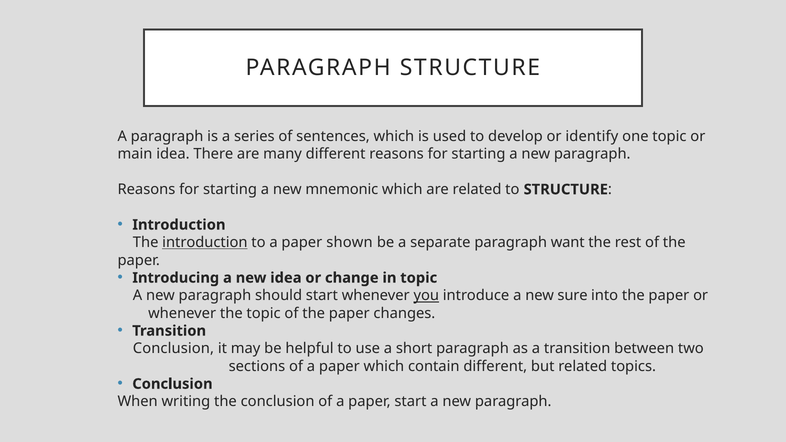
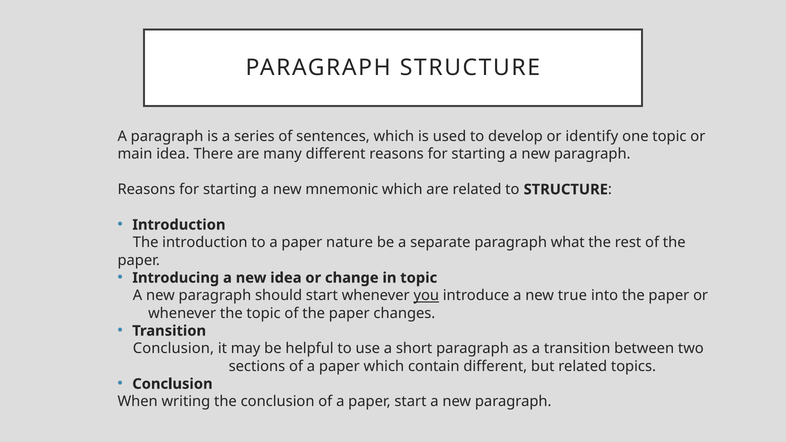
introduction at (205, 243) underline: present -> none
shown: shown -> nature
want: want -> what
sure: sure -> true
